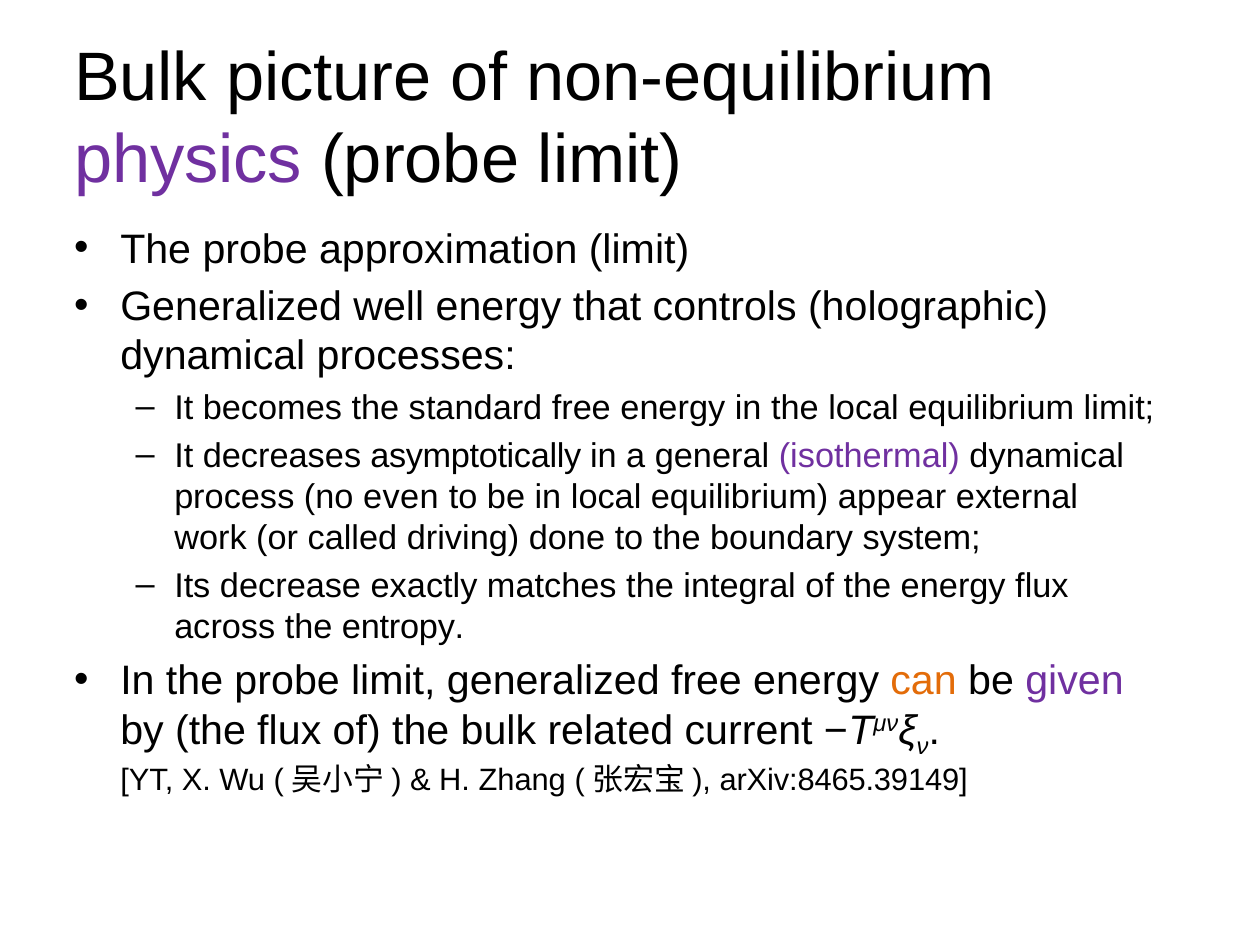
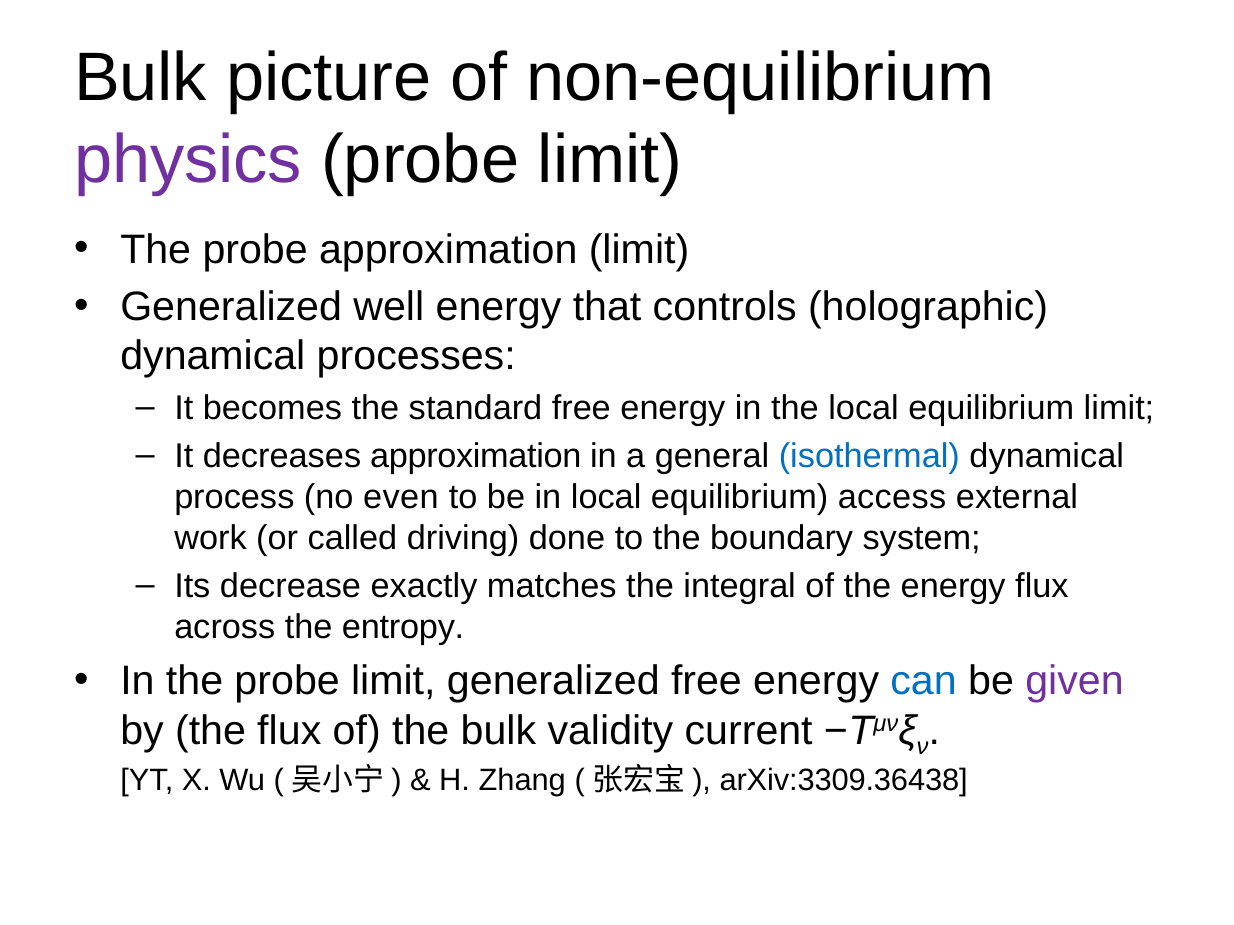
decreases asymptotically: asymptotically -> approximation
isothermal colour: purple -> blue
appear: appear -> access
can colour: orange -> blue
related: related -> validity
arXiv:8465.39149: arXiv:8465.39149 -> arXiv:3309.36438
